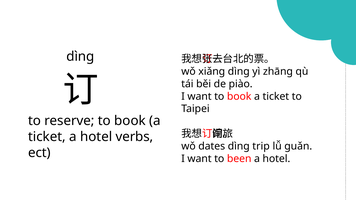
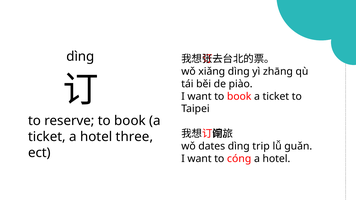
verbs: verbs -> three
been: been -> cóng
